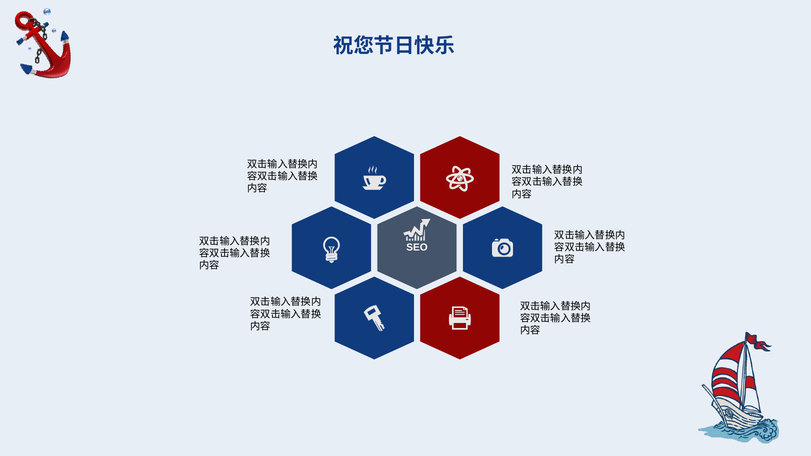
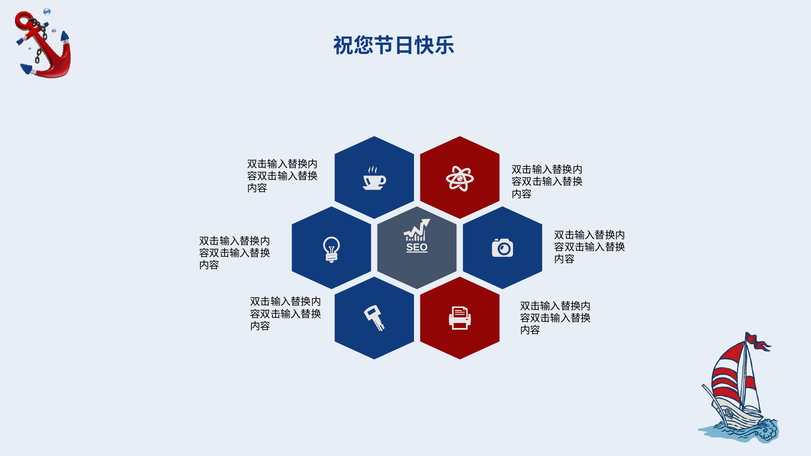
SEO underline: none -> present
